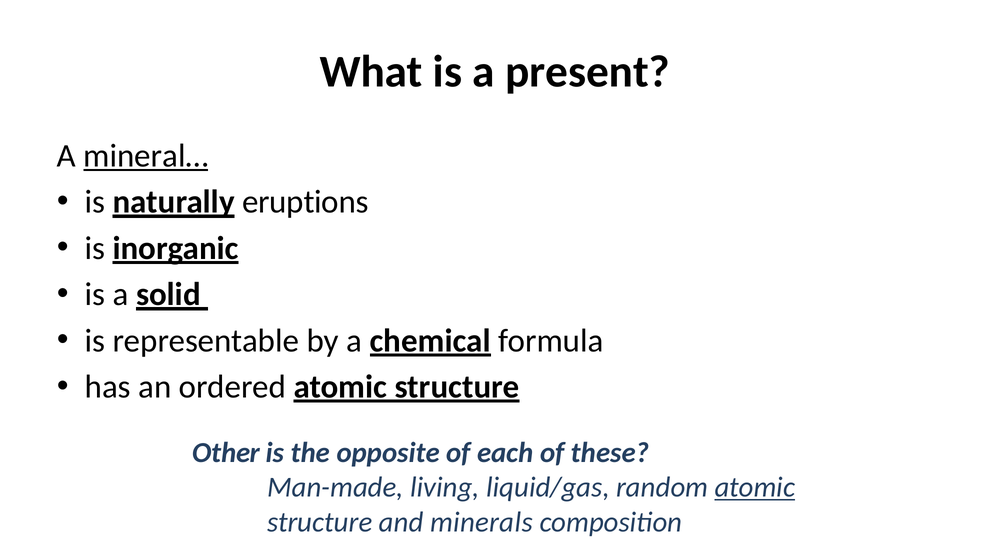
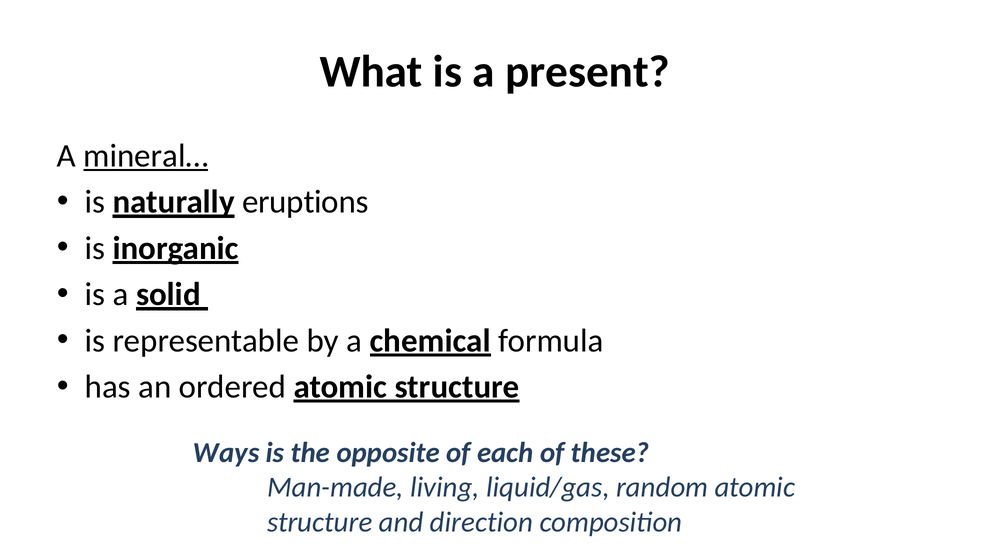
Other: Other -> Ways
atomic at (755, 487) underline: present -> none
minerals: minerals -> direction
